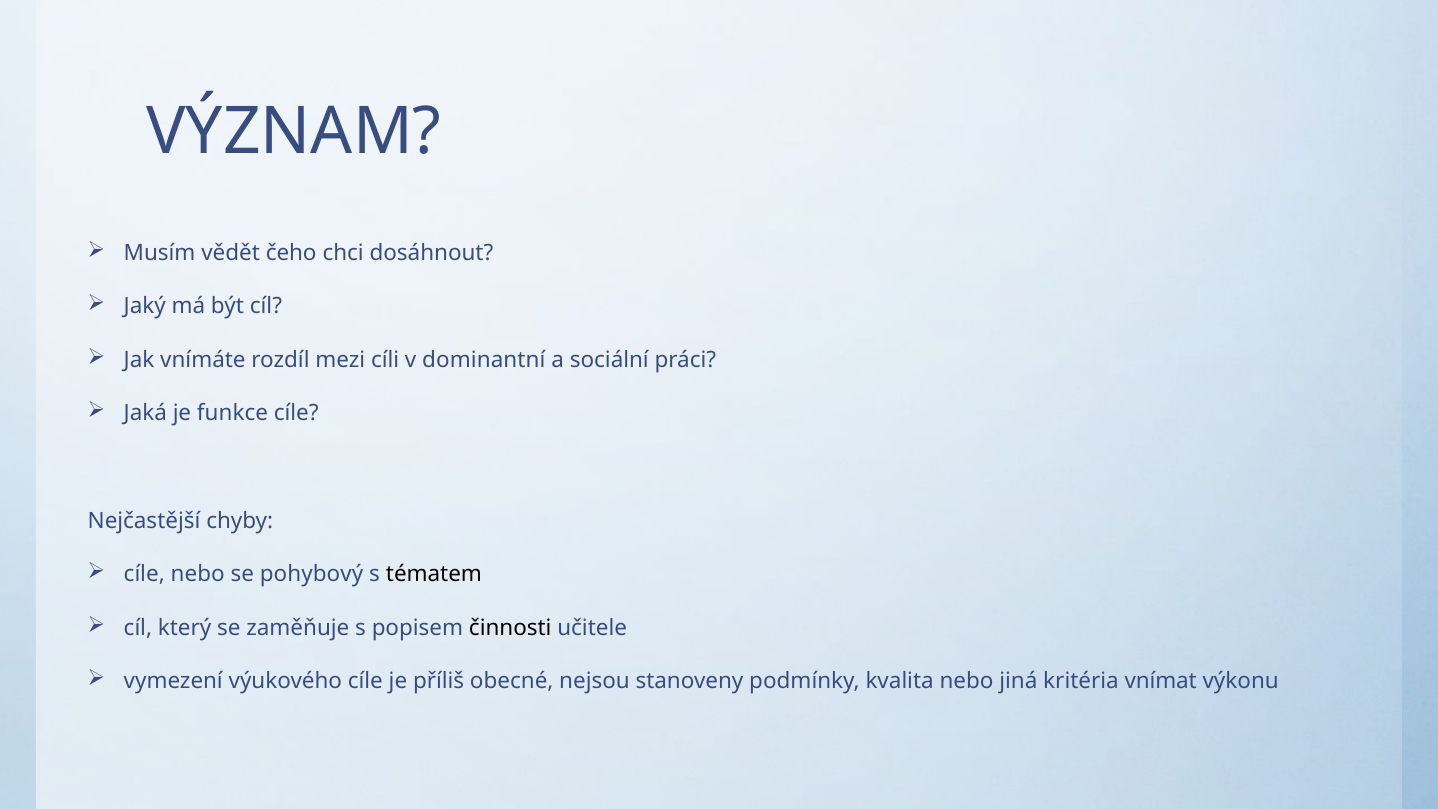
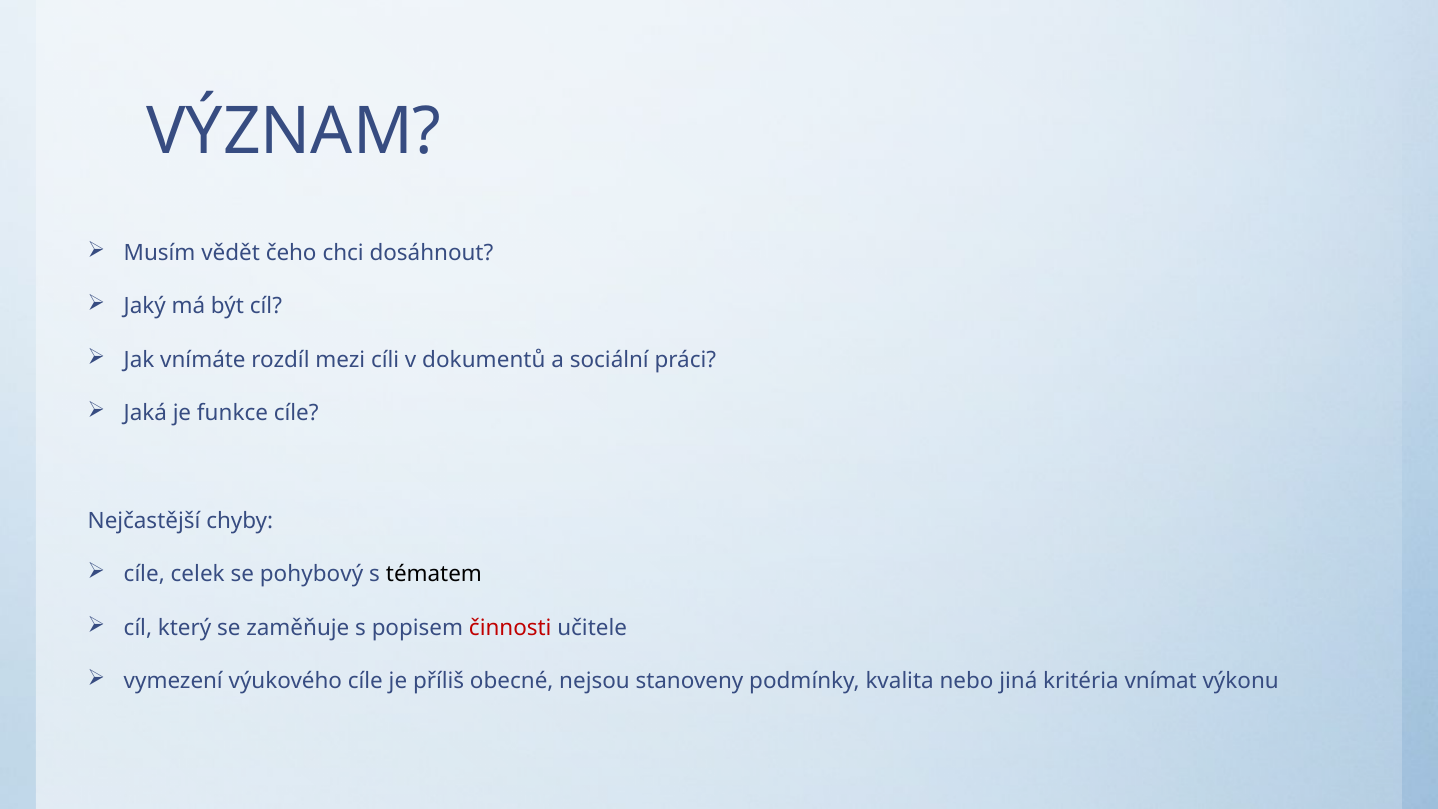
dominantní: dominantní -> dokumentů
cíle nebo: nebo -> celek
činnosti colour: black -> red
